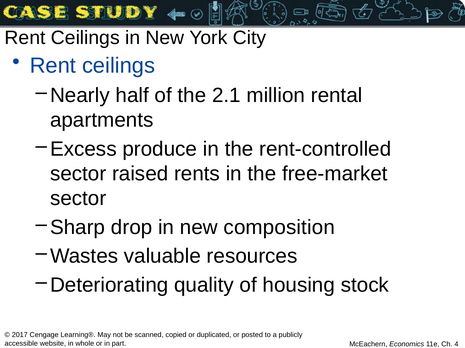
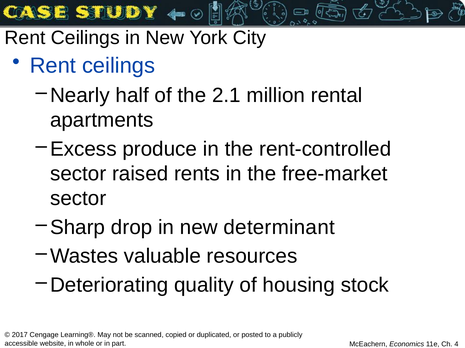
composition: composition -> determinant
